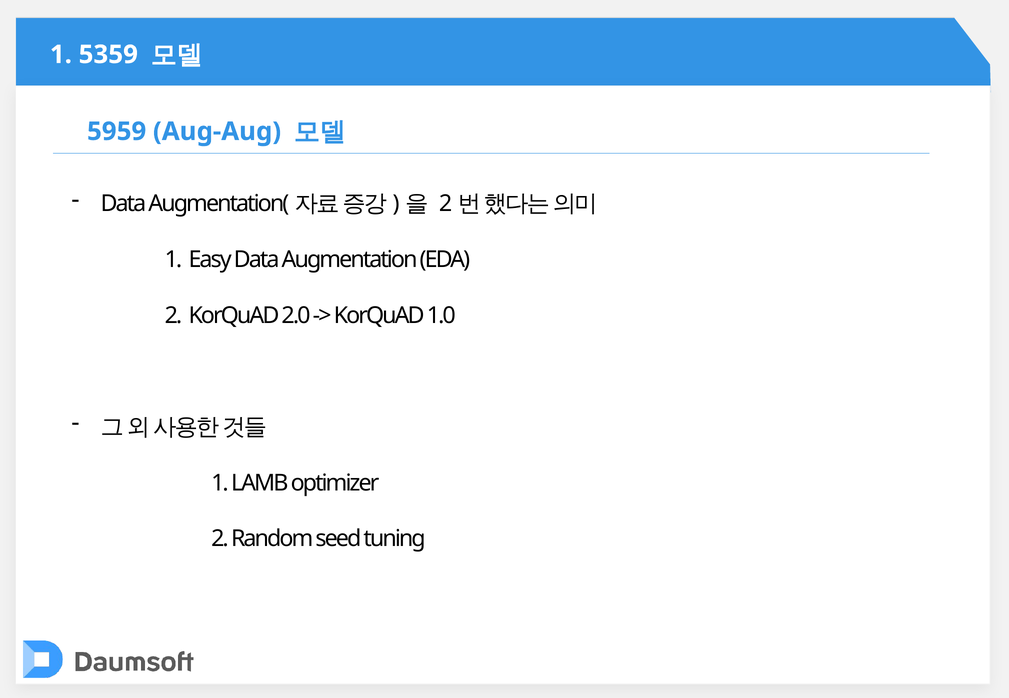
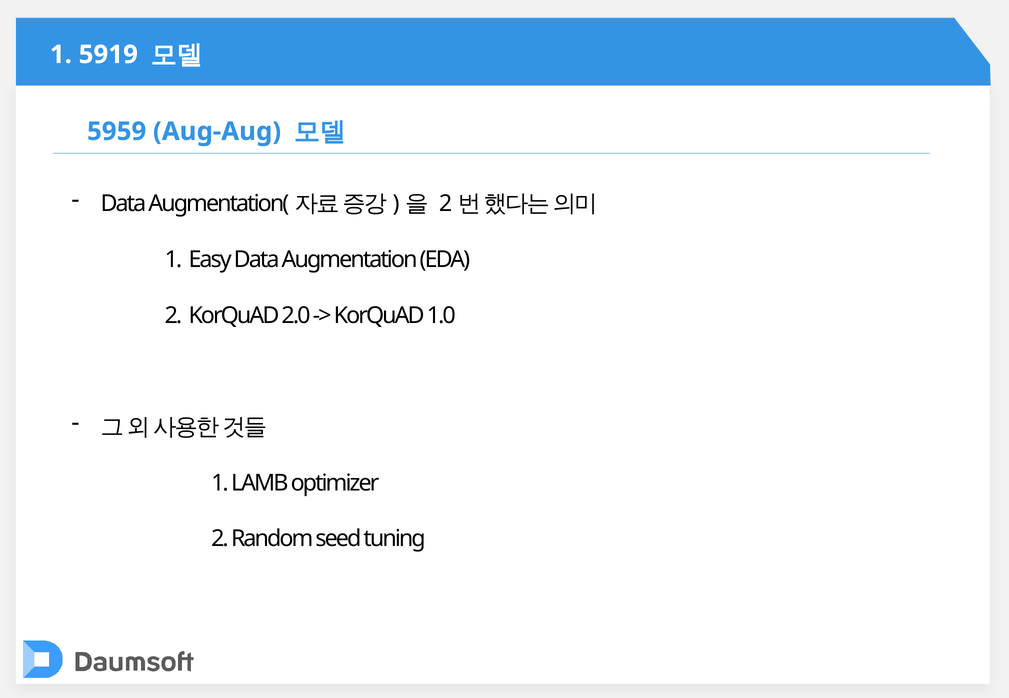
5359: 5359 -> 5919
